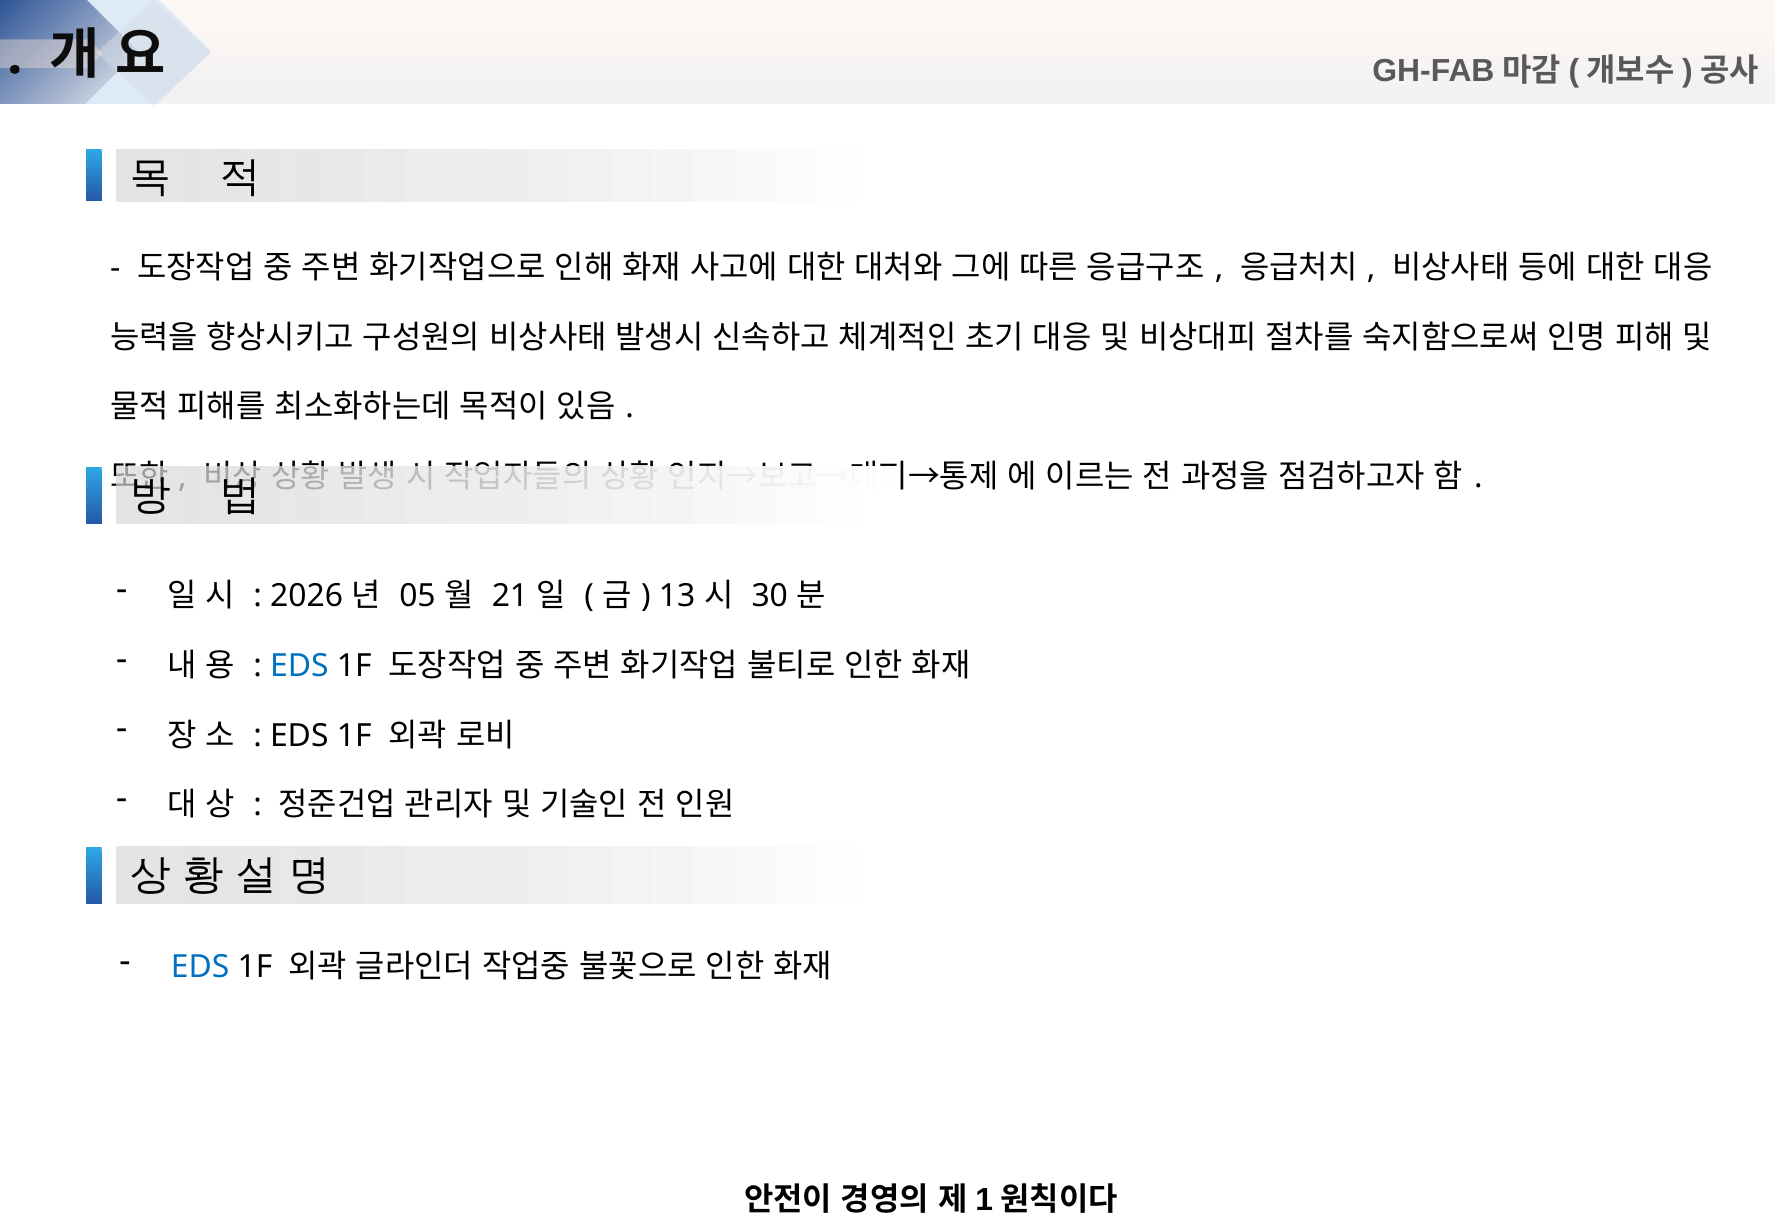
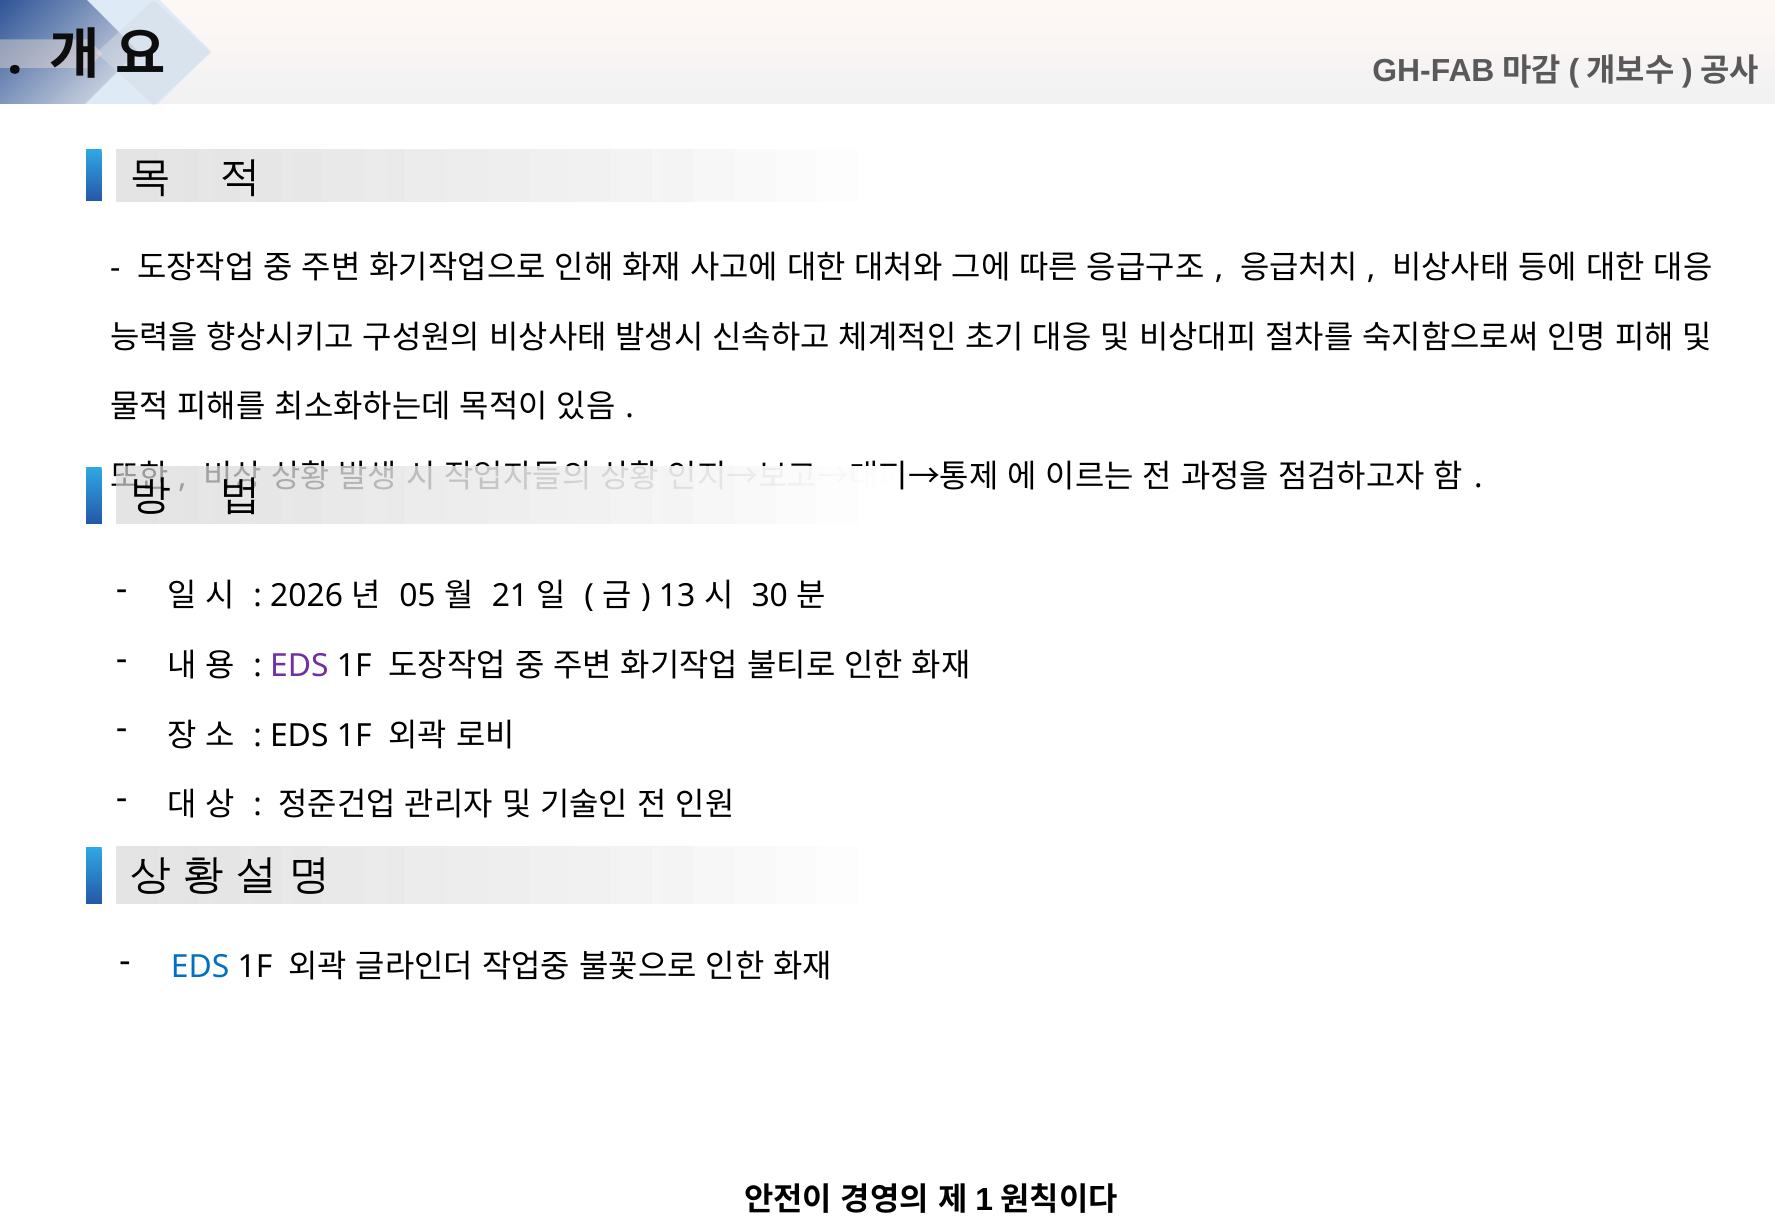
EDS at (299, 666) colour: blue -> purple
